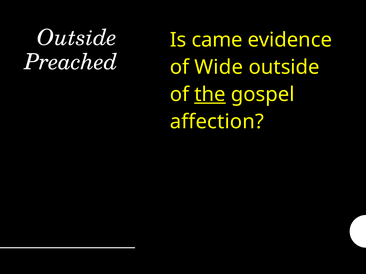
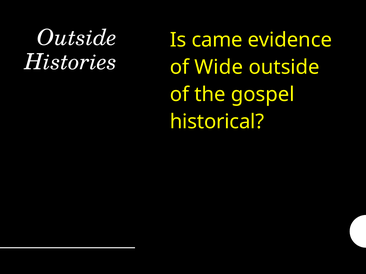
Preached: Preached -> Histories
the underline: present -> none
affection: affection -> historical
